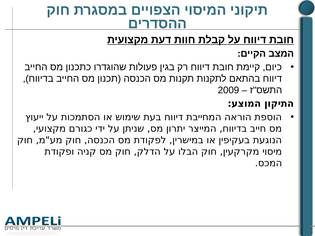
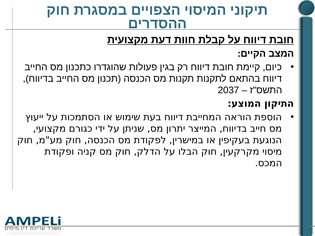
2009: 2009 -> 2037
